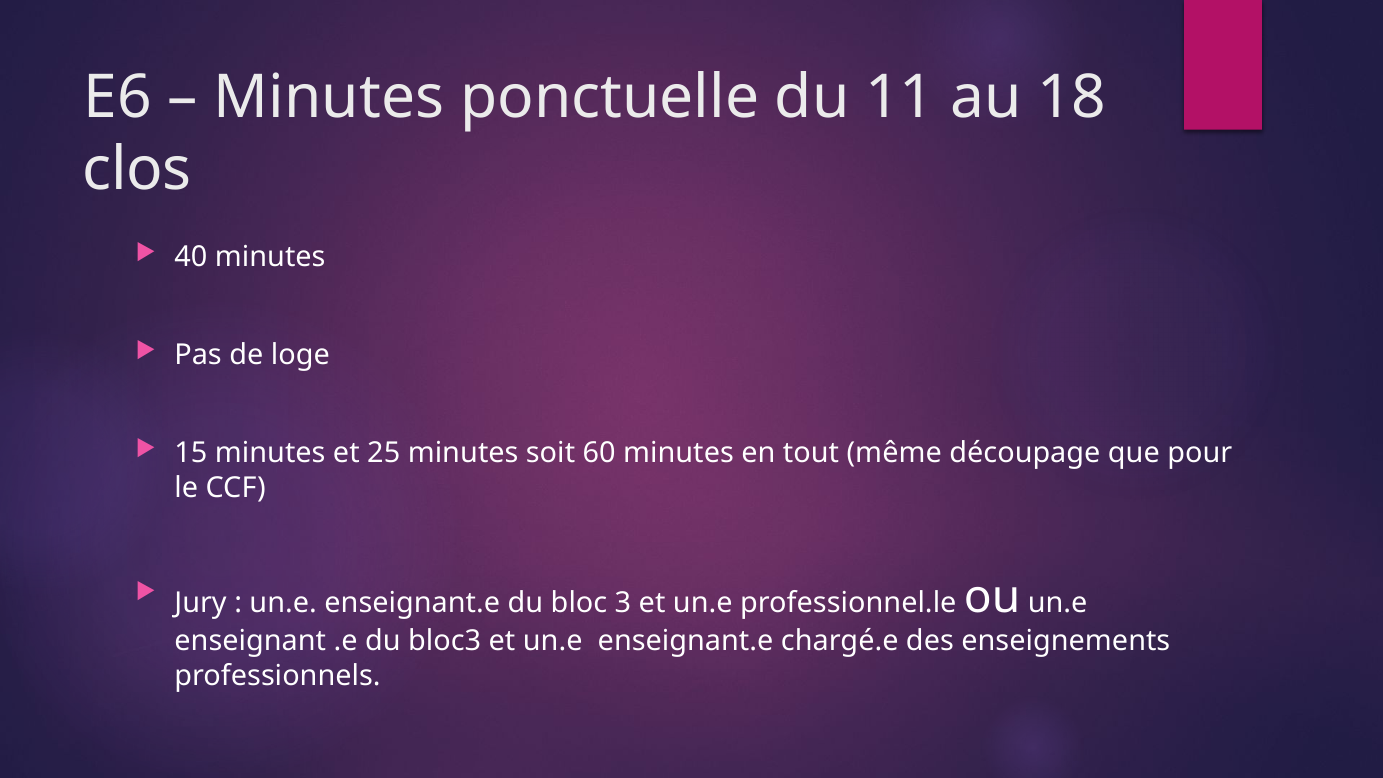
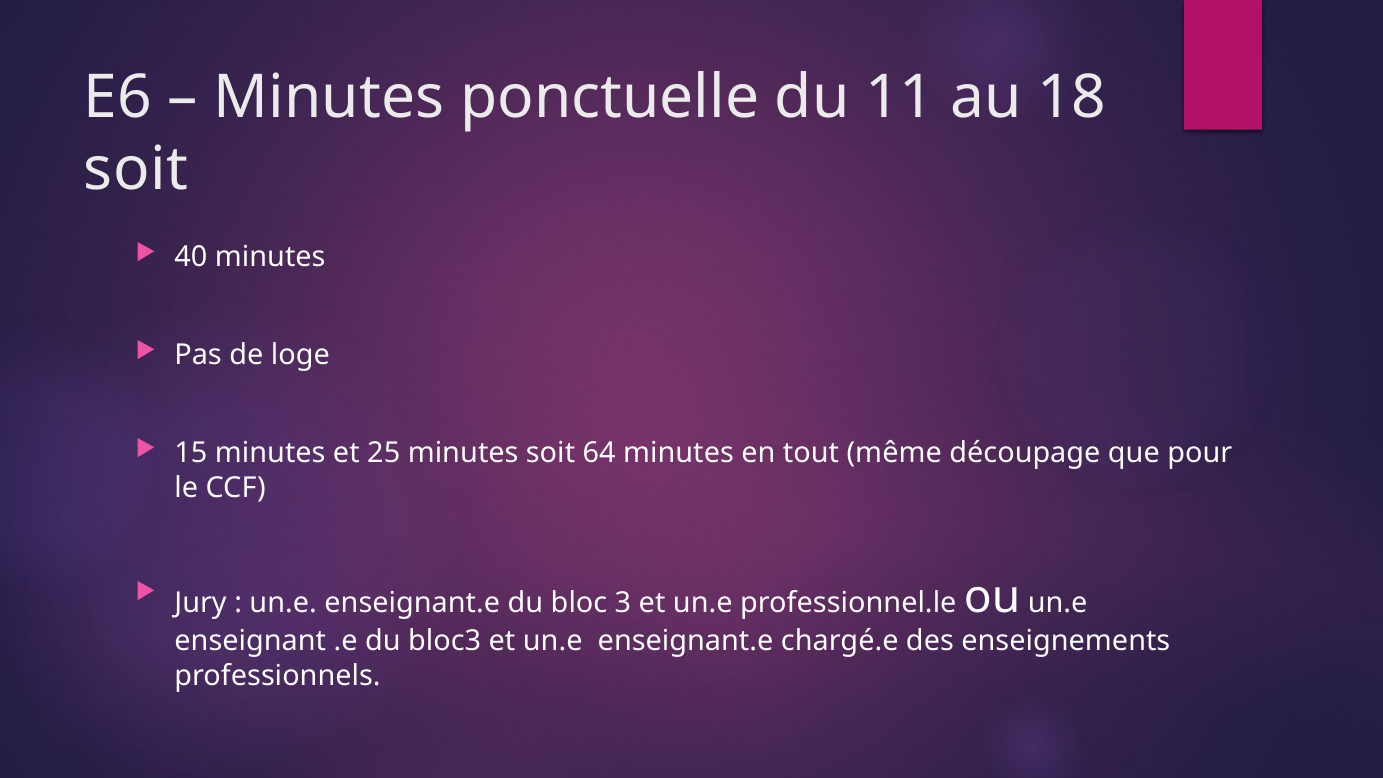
clos at (137, 170): clos -> soit
60: 60 -> 64
